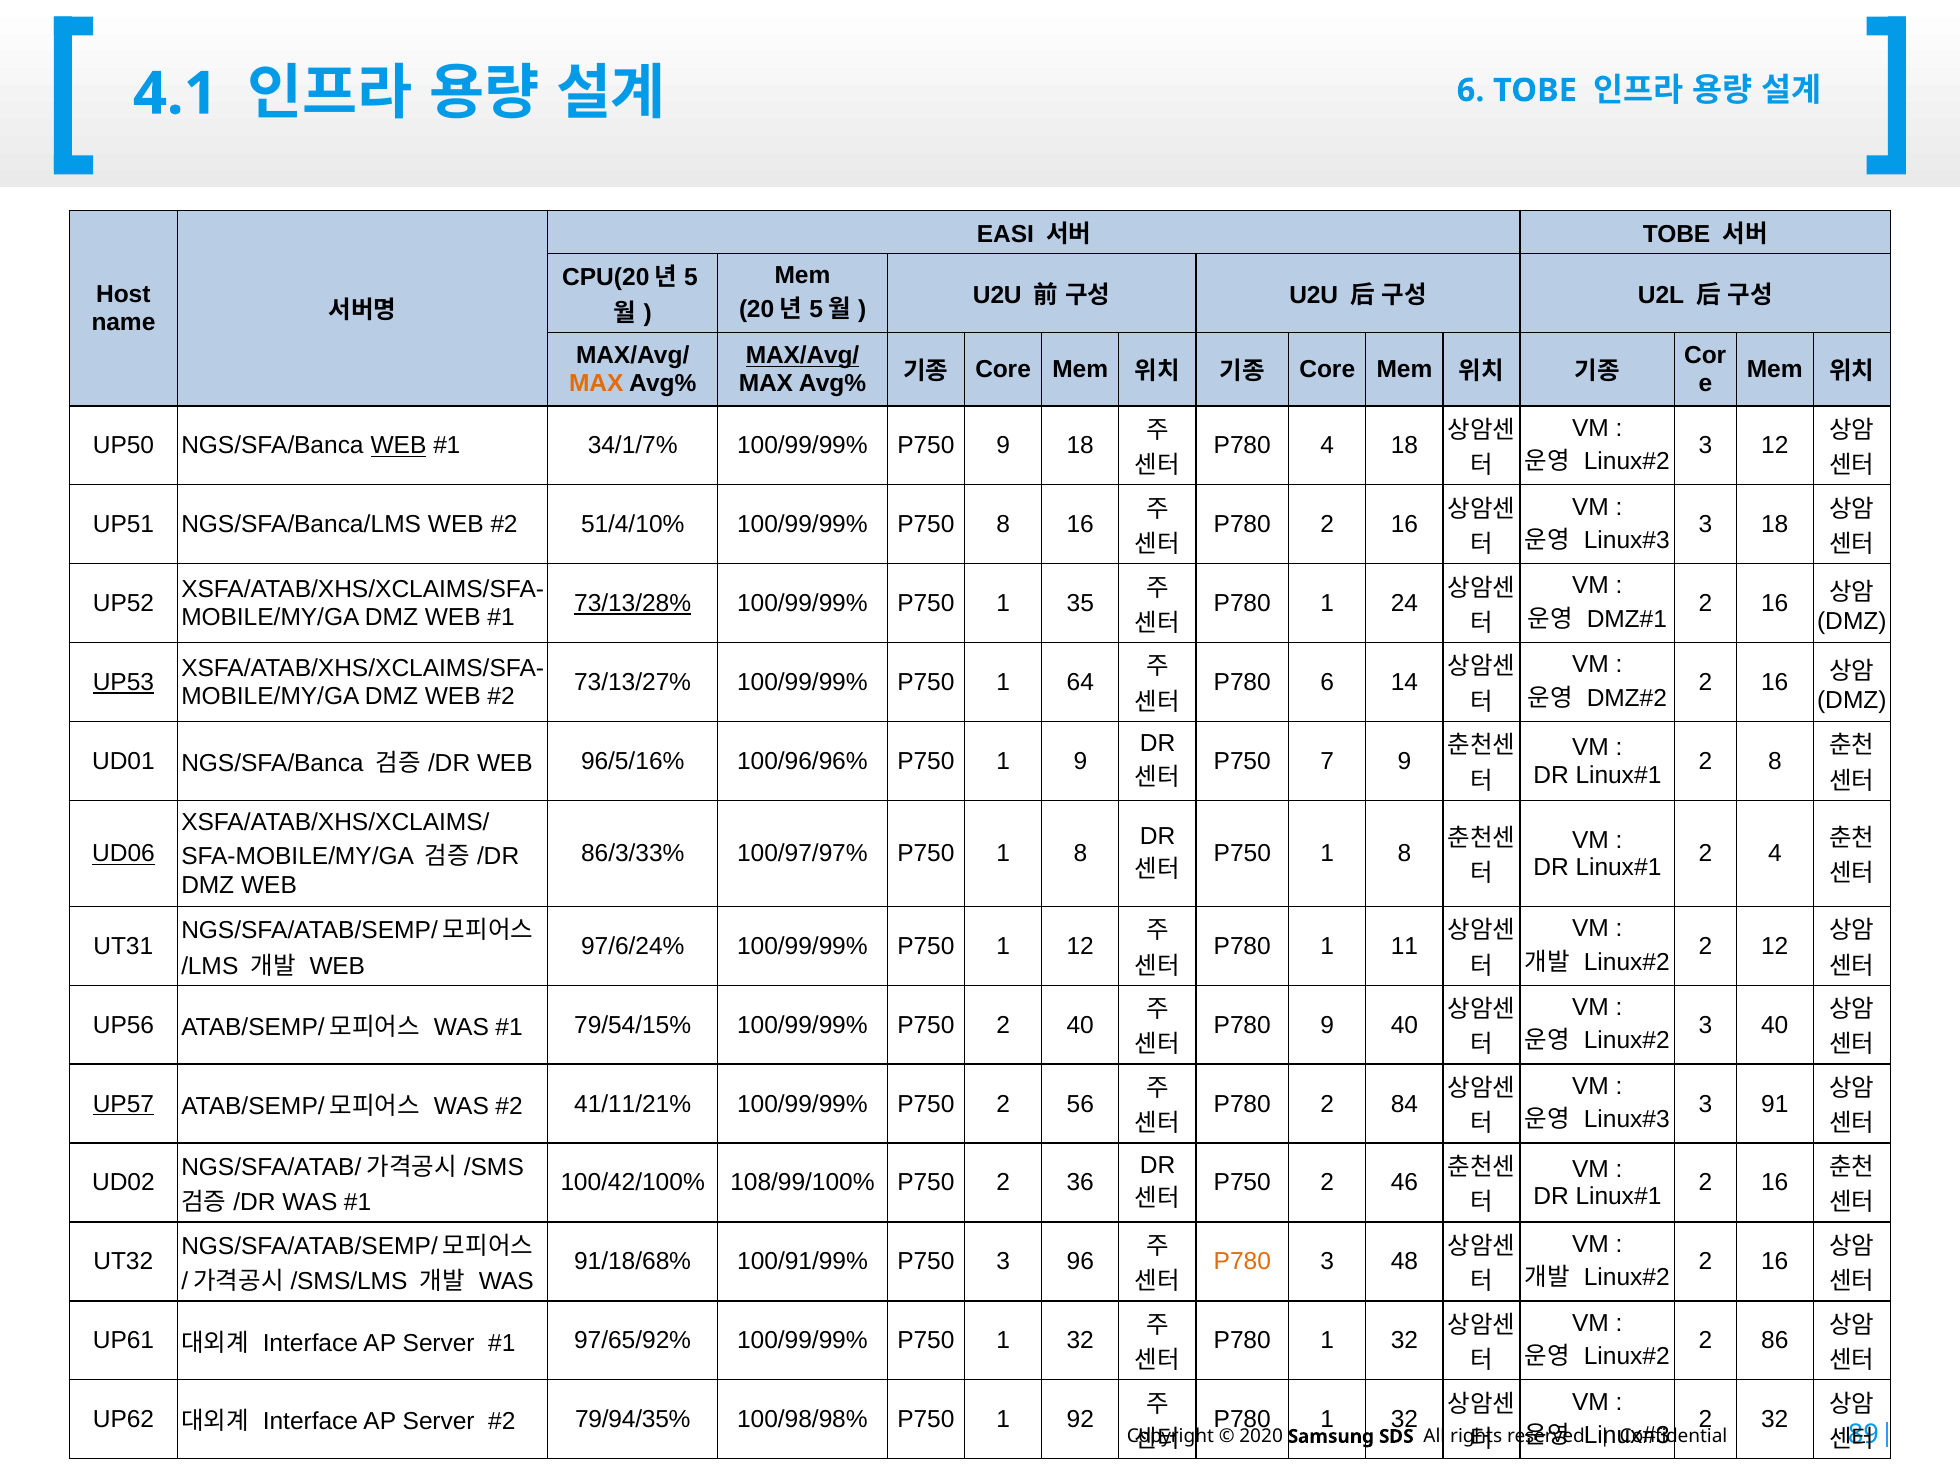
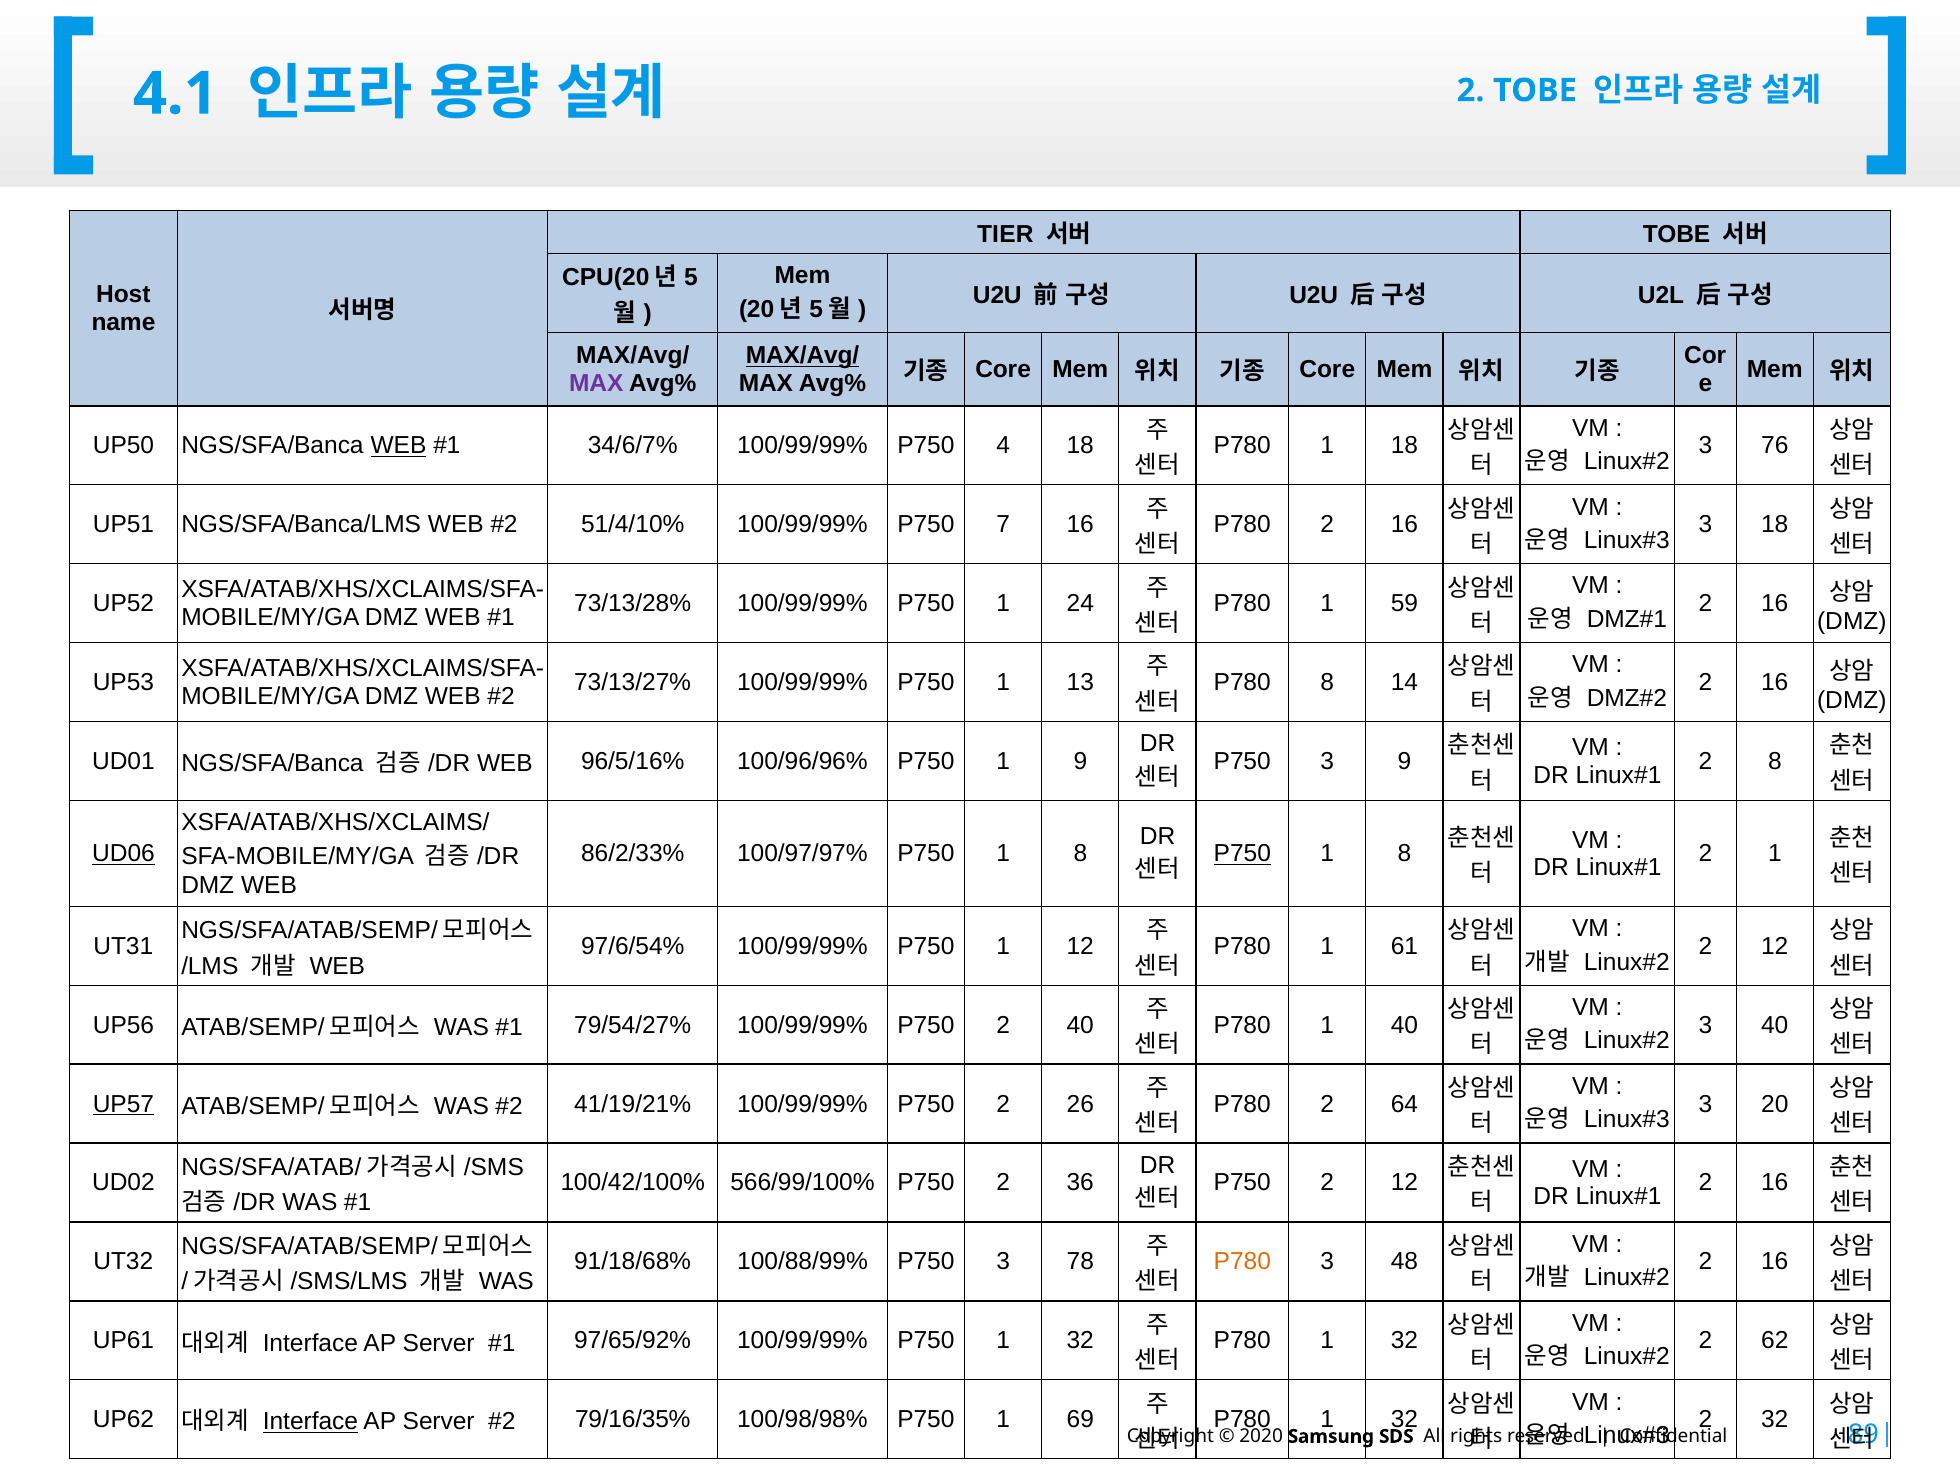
6 at (1471, 90): 6 -> 2
EASI: EASI -> TIER
MAX at (596, 383) colour: orange -> purple
34/1/7%: 34/1/7% -> 34/6/7%
P750 9: 9 -> 4
4 at (1327, 446): 4 -> 1
3 12: 12 -> 76
P750 8: 8 -> 7
73/13/28% underline: present -> none
35: 35 -> 24
24: 24 -> 59
UP53 underline: present -> none
64: 64 -> 13
P780 6: 6 -> 8
7 at (1327, 761): 7 -> 3
86/3/33%: 86/3/33% -> 86/2/33%
P750 at (1242, 854) underline: none -> present
2 4: 4 -> 1
97/6/24%: 97/6/24% -> 97/6/54%
11: 11 -> 61
79/54/15%: 79/54/15% -> 79/54/27%
9 at (1327, 1025): 9 -> 1
41/11/21%: 41/11/21% -> 41/19/21%
56: 56 -> 26
84: 84 -> 64
91: 91 -> 20
108/99/100%: 108/99/100% -> 566/99/100%
P750 2 46: 46 -> 12
100/91/99%: 100/91/99% -> 100/88/99%
96: 96 -> 78
86: 86 -> 62
Interface at (310, 1422) underline: none -> present
79/94/35%: 79/94/35% -> 79/16/35%
92: 92 -> 69
